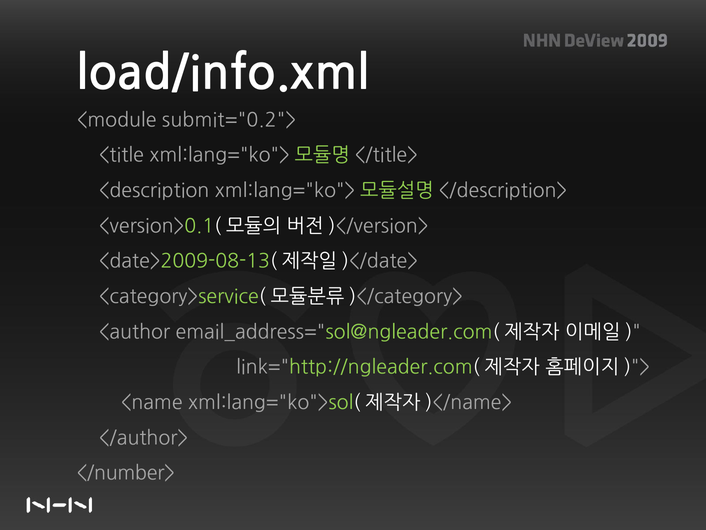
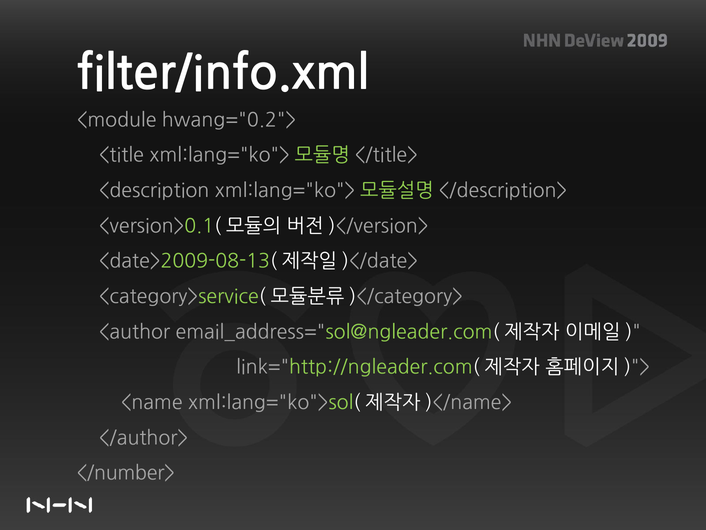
load/info.xml: load/info.xml -> filter/info.xml
submit="0.2">: submit="0.2"> -> hwang="0.2">
